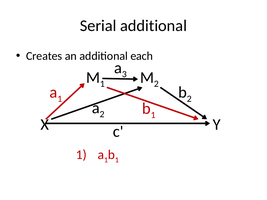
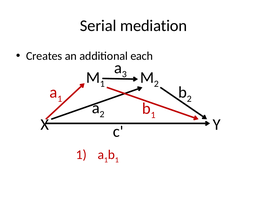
Serial additional: additional -> mediation
